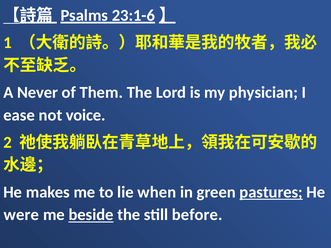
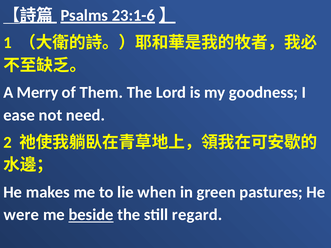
Never: Never -> Merry
physician: physician -> goodness
voice: voice -> need
pastures underline: present -> none
before: before -> regard
